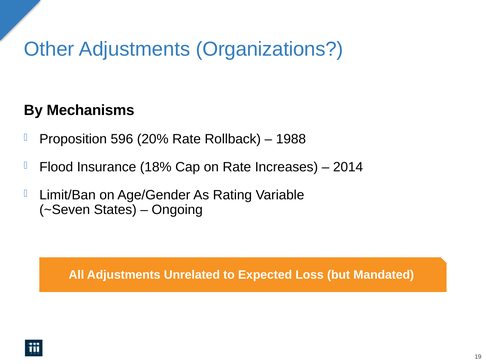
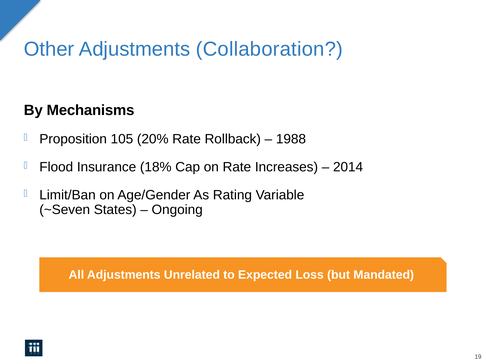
Organizations: Organizations -> Collaboration
596: 596 -> 105
